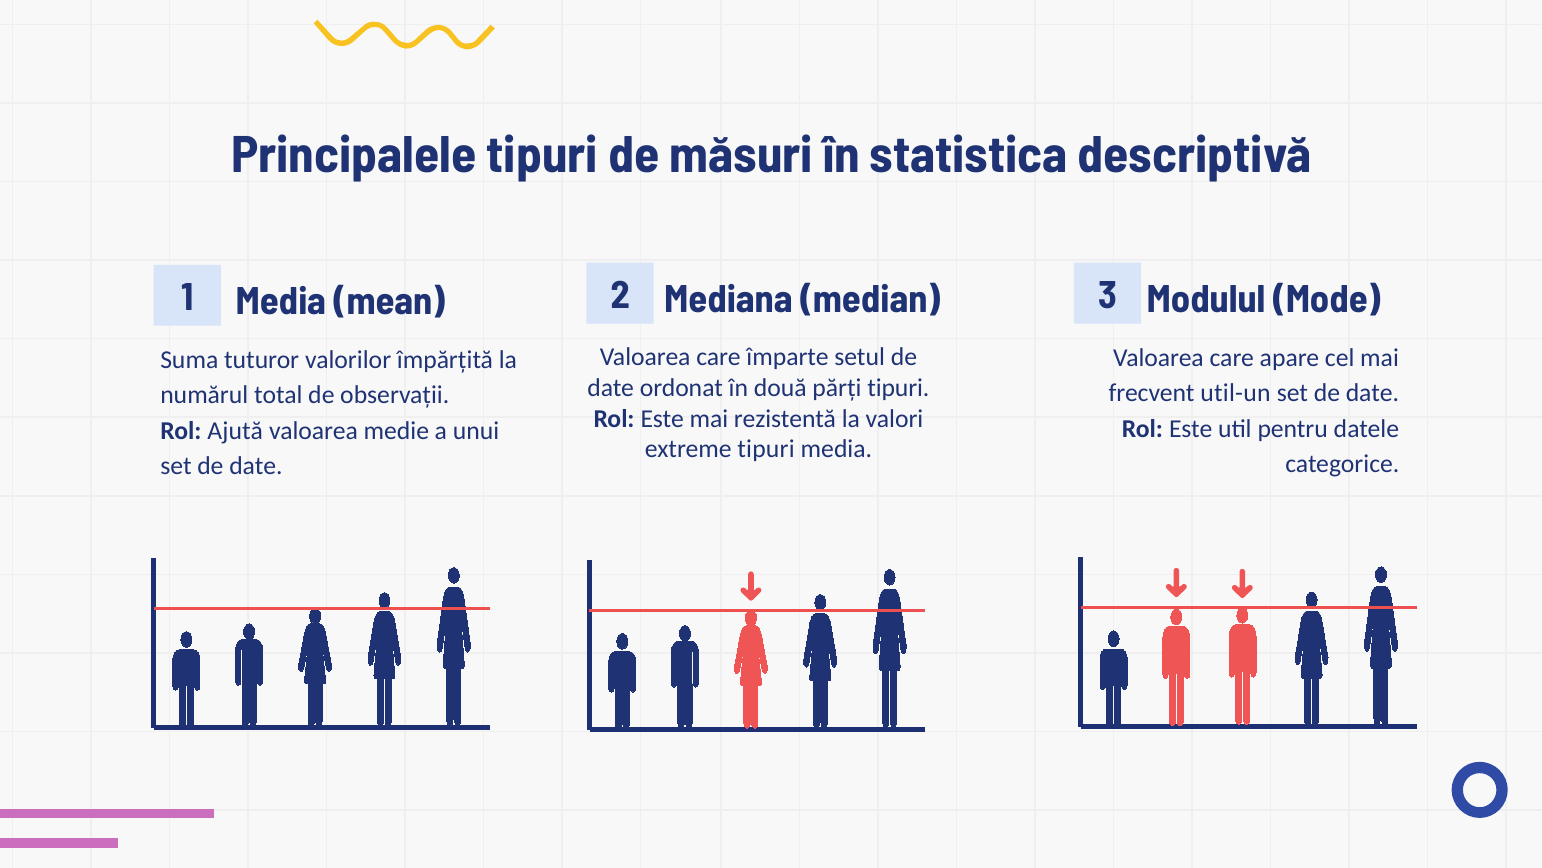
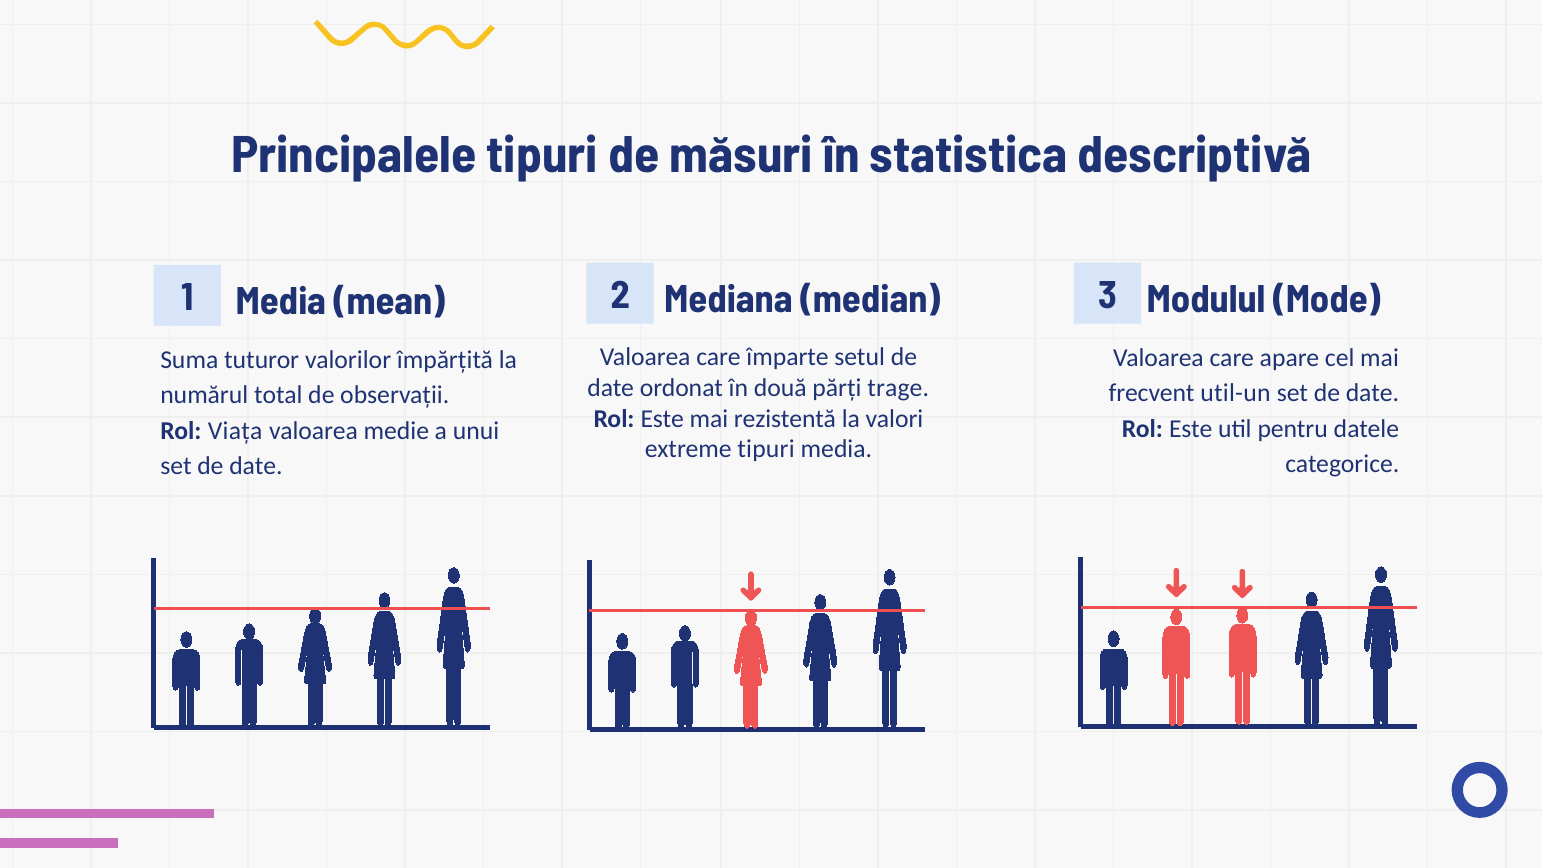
părți tipuri: tipuri -> trage
Ajută: Ajută -> Viața
